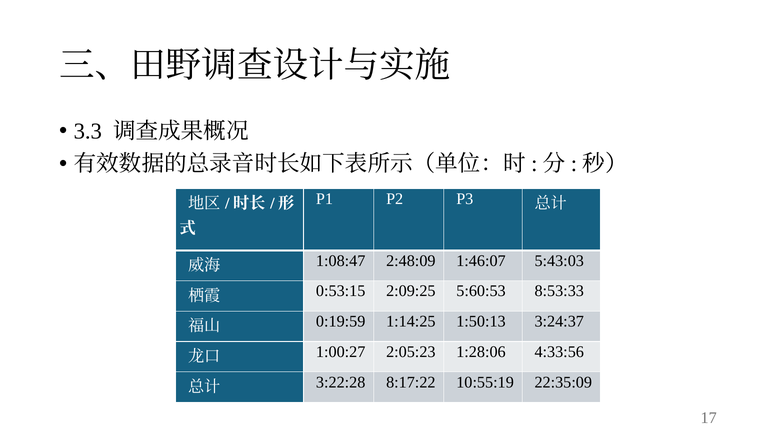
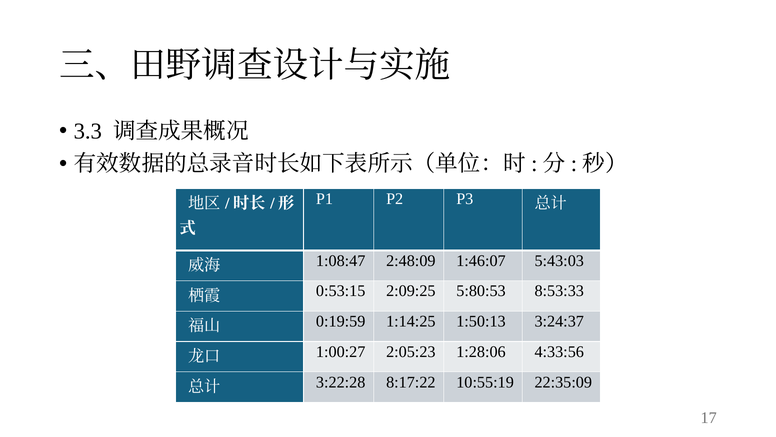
5:60:53: 5:60:53 -> 5:80:53
